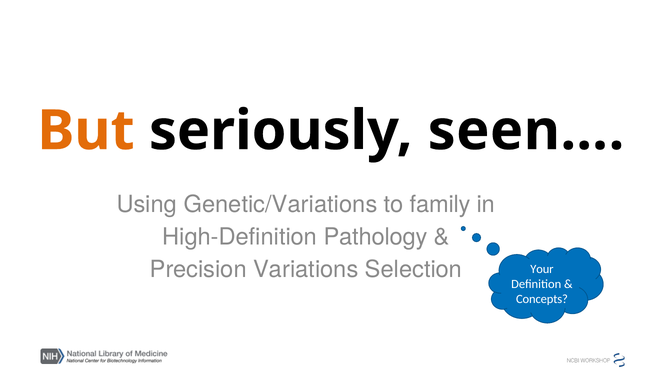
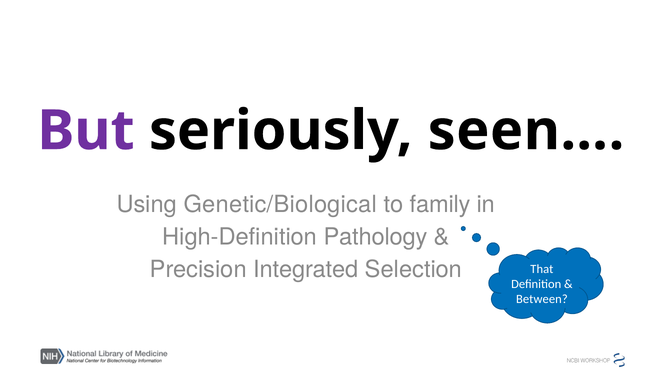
But colour: orange -> purple
Genetic/Variations: Genetic/Variations -> Genetic/Biological
Variations: Variations -> Integrated
Your: Your -> That
Concepts: Concepts -> Between
